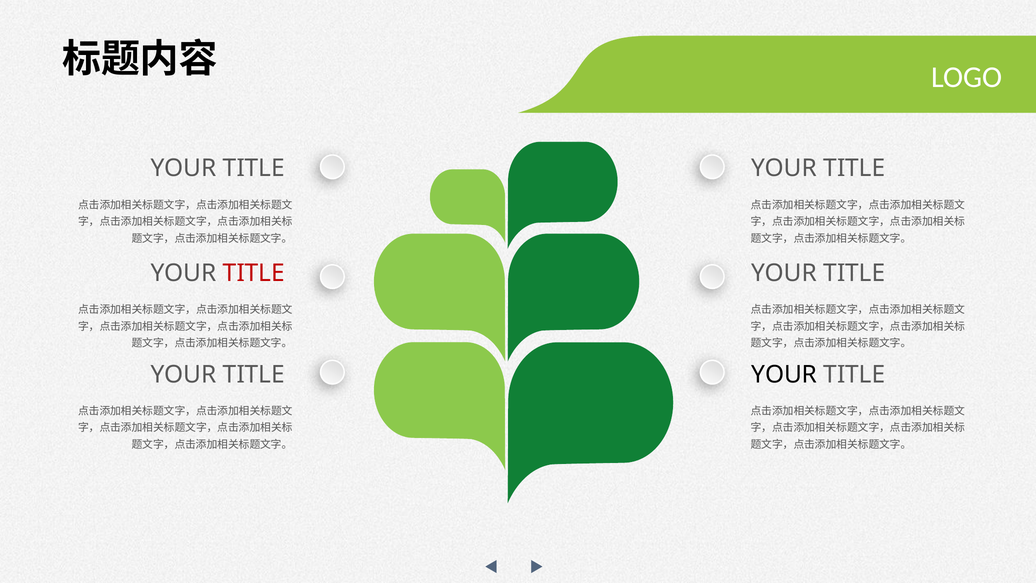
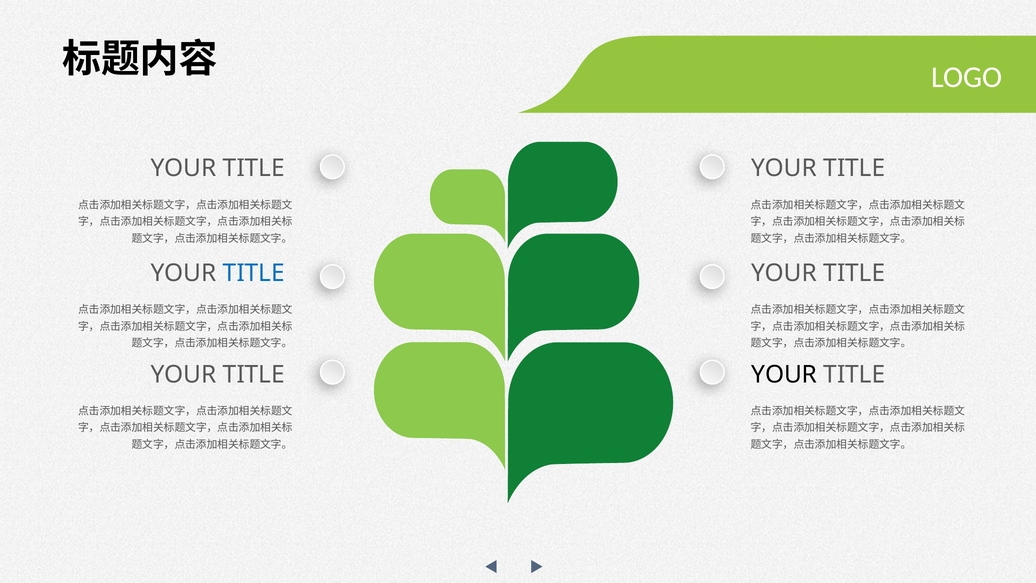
TITLE at (254, 273) colour: red -> blue
